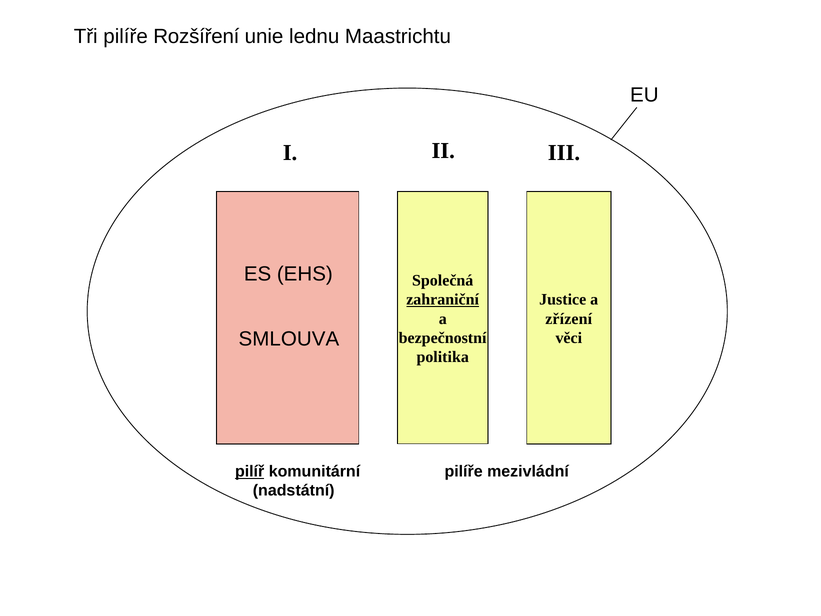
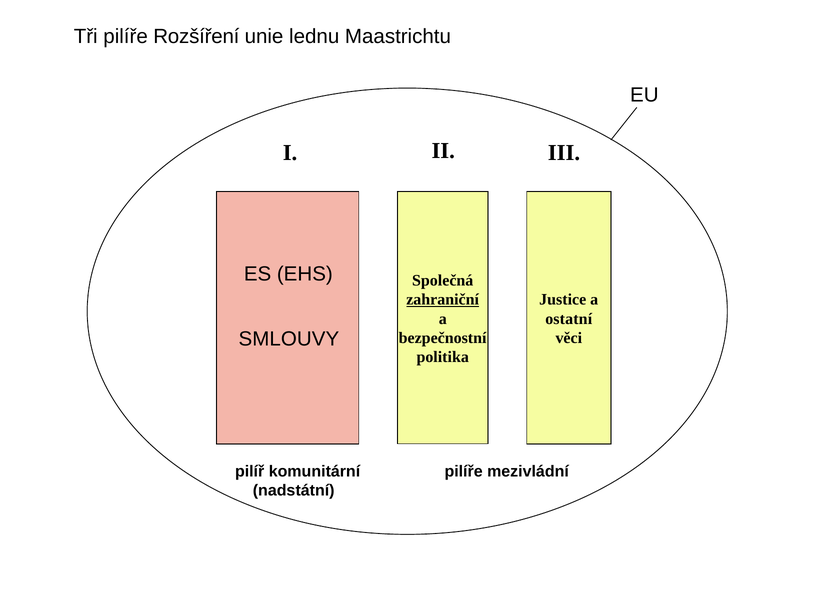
zřízení: zřízení -> ostatní
SMLOUVA: SMLOUVA -> SMLOUVY
pilíř underline: present -> none
